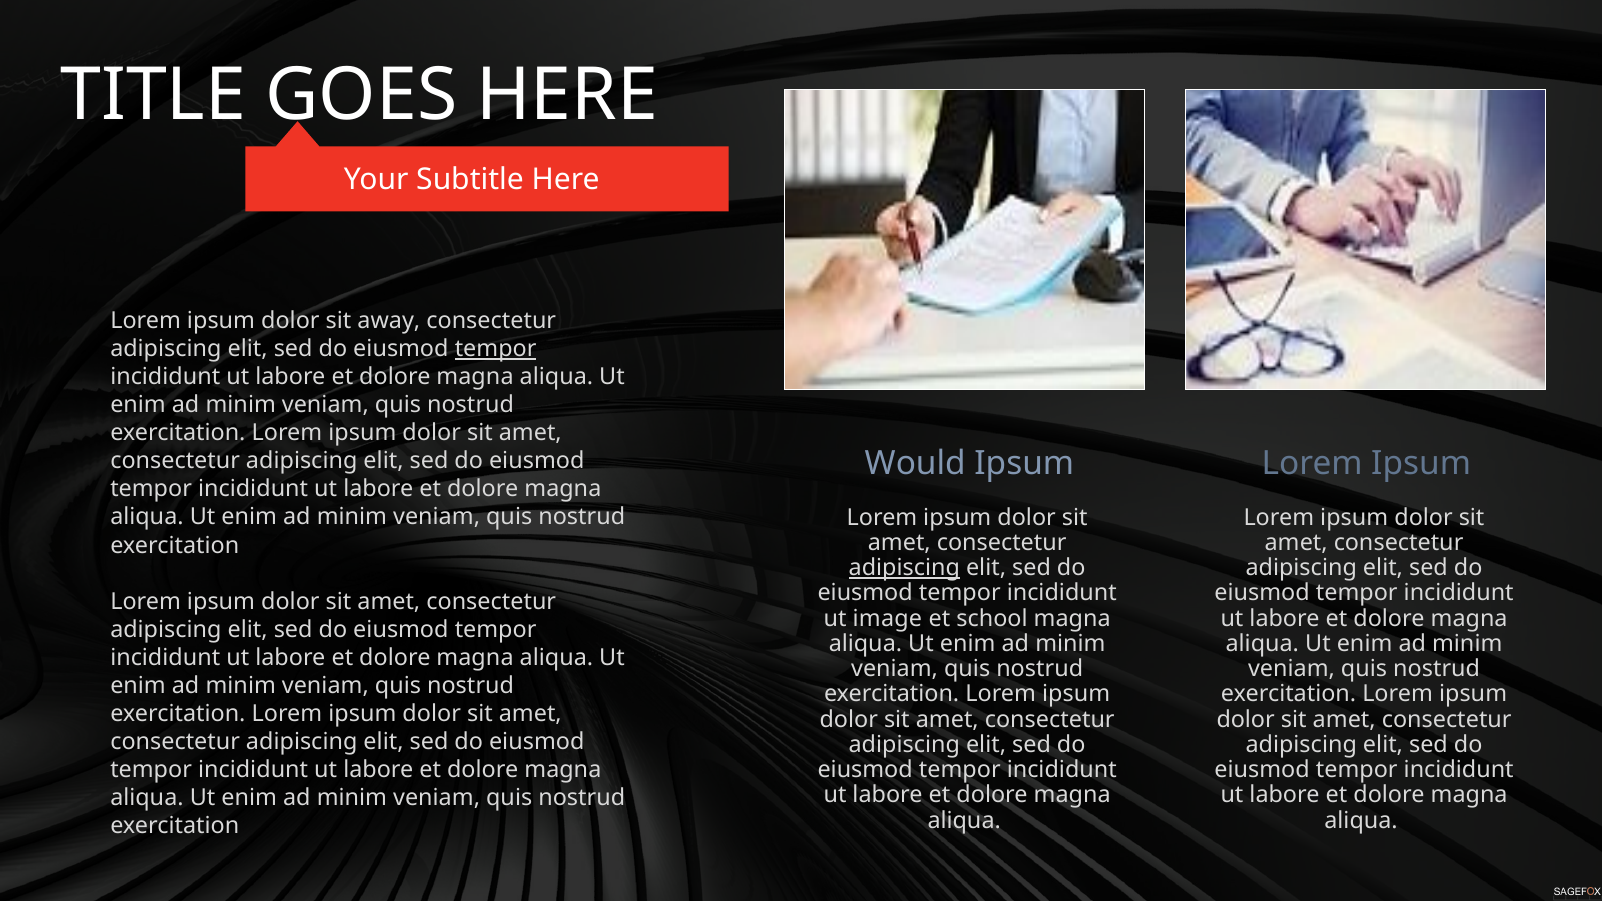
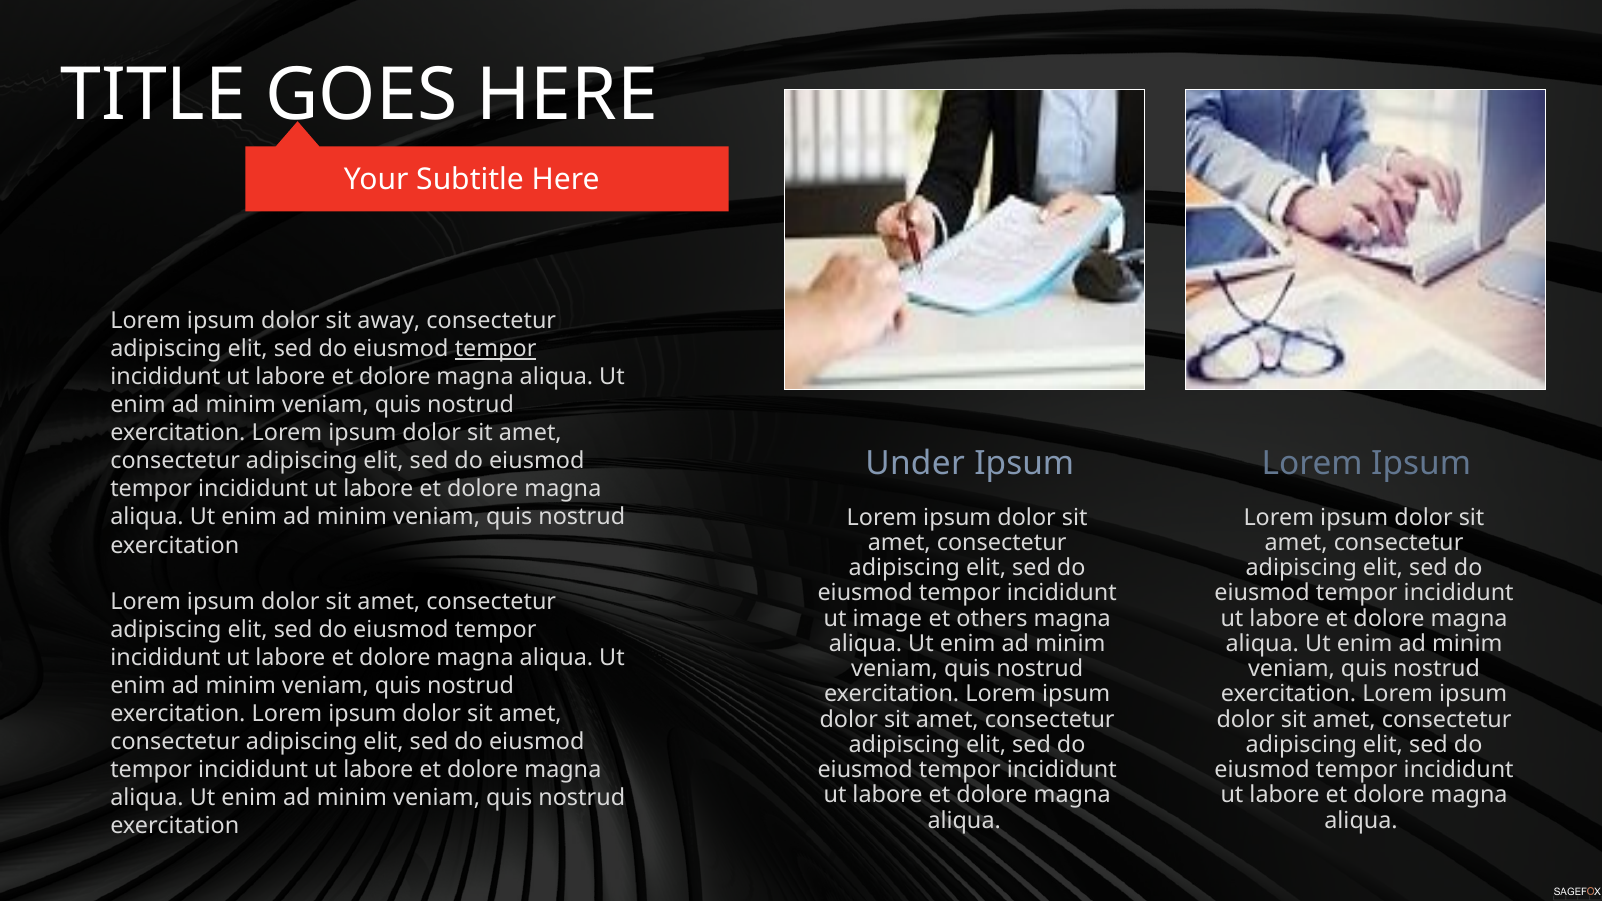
Would: Would -> Under
adipiscing at (904, 568) underline: present -> none
school: school -> others
